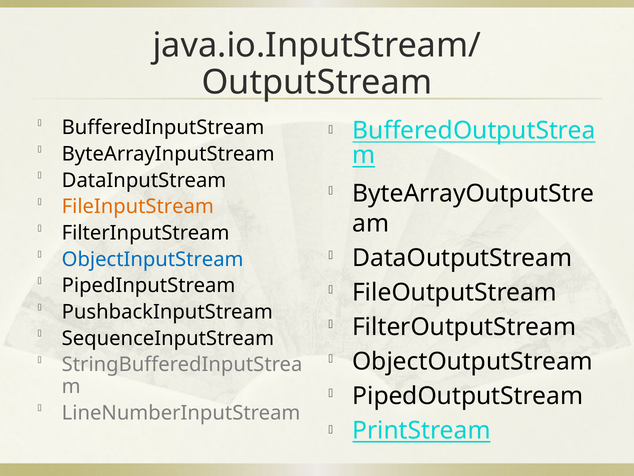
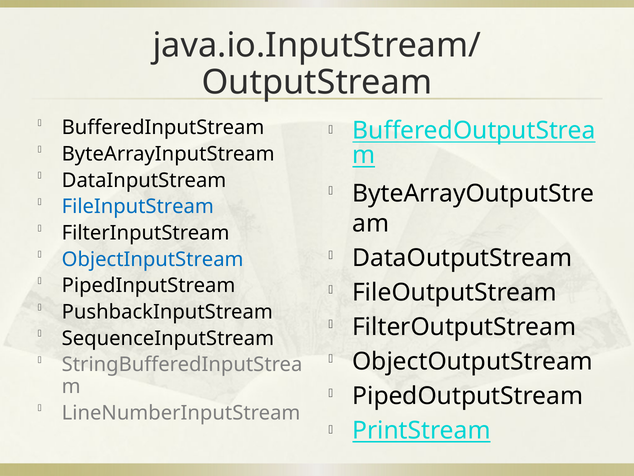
FileInputStream colour: orange -> blue
